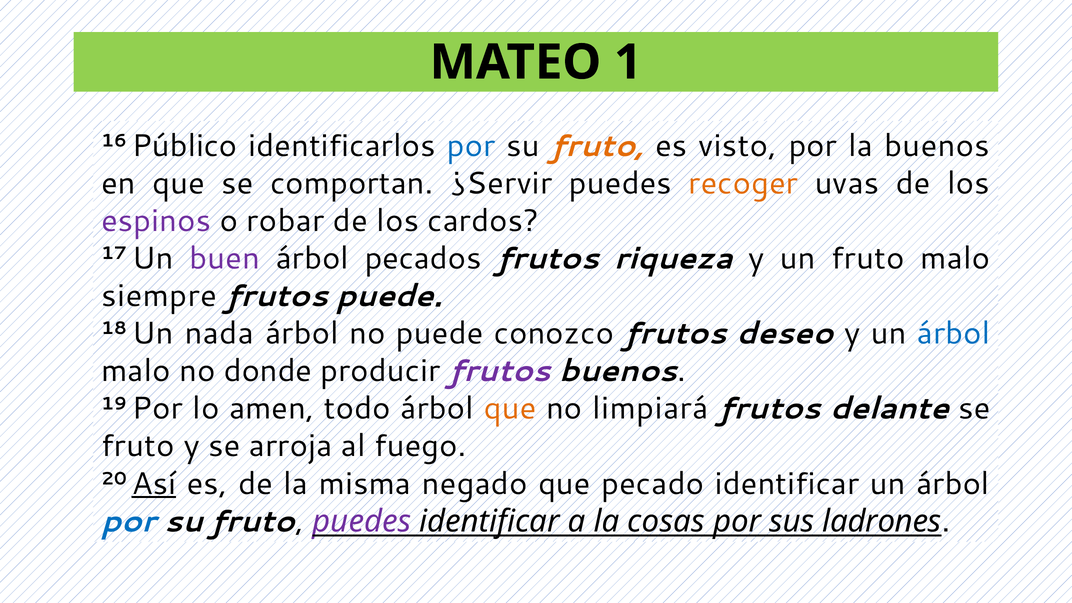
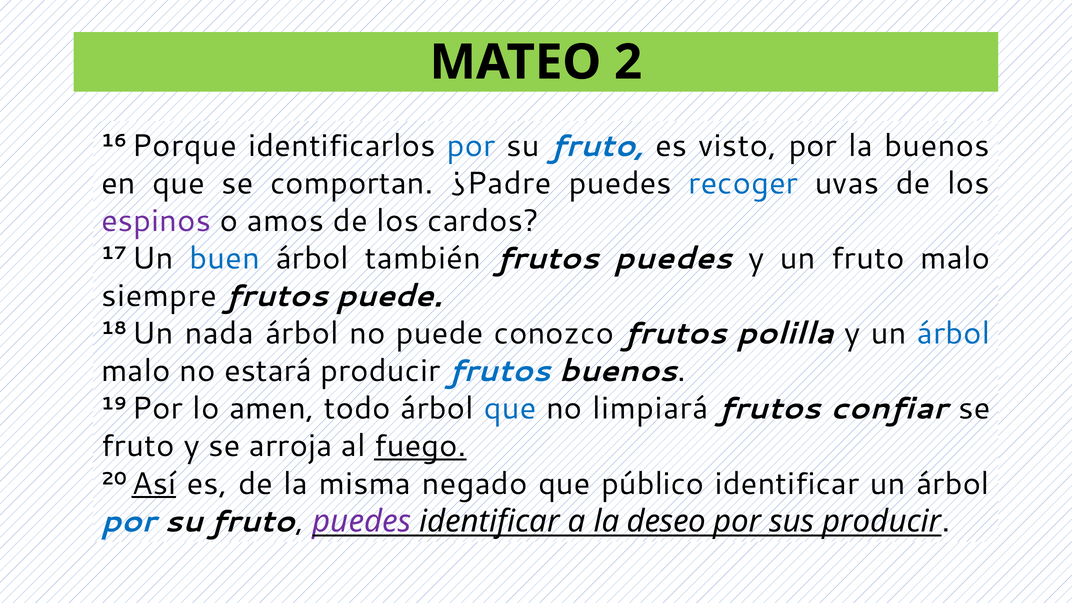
1: 1 -> 2
Público: Público -> Porque
fruto at (598, 146) colour: orange -> blue
¿Servir: ¿Servir -> ¿Padre
recoger colour: orange -> blue
robar: robar -> amos
buen colour: purple -> blue
pecados: pecados -> también
frutos riqueza: riqueza -> puedes
deseo: deseo -> polilla
donde: donde -> estará
frutos at (500, 371) colour: purple -> blue
que at (510, 409) colour: orange -> blue
delante: delante -> confiar
fuego underline: none -> present
pecado: pecado -> público
cosas: cosas -> deseo
sus ladrones: ladrones -> producir
